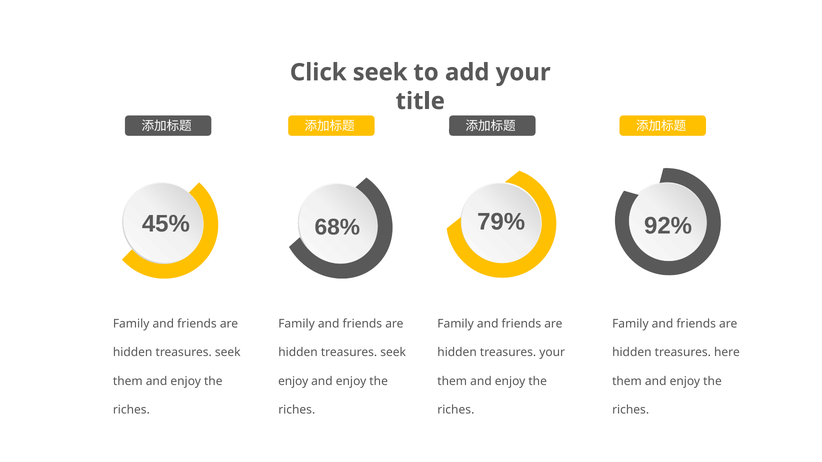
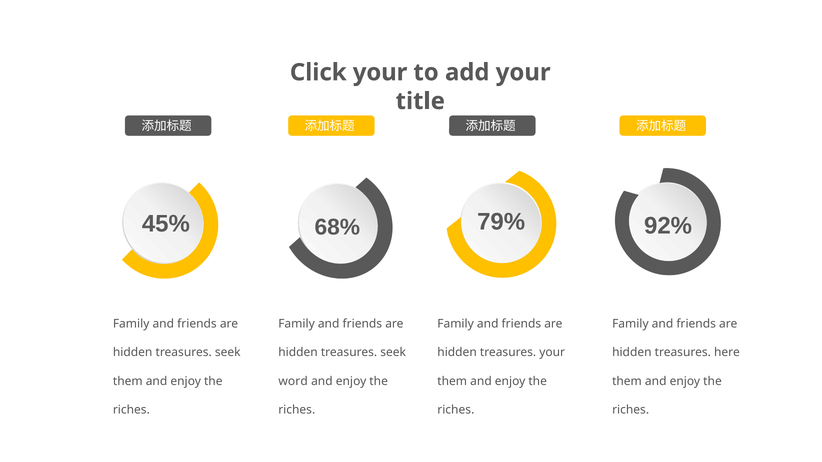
Click seek: seek -> your
enjoy at (293, 381): enjoy -> word
